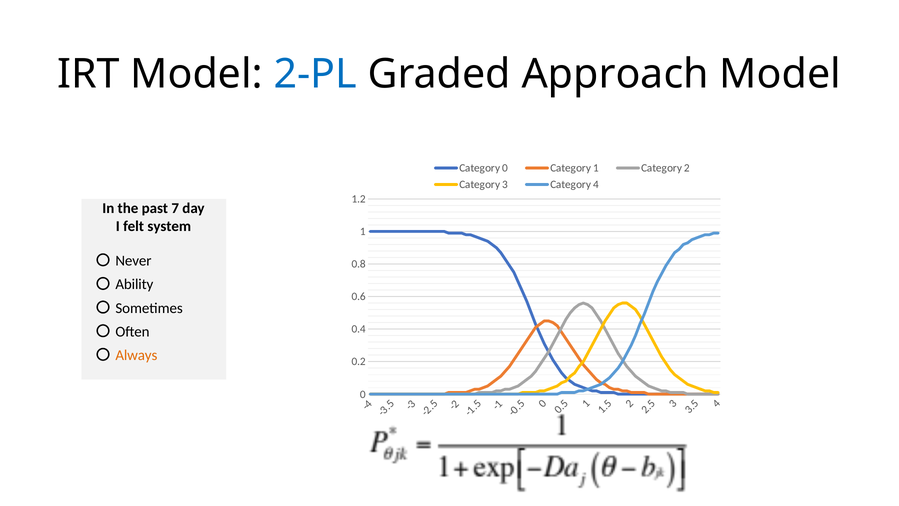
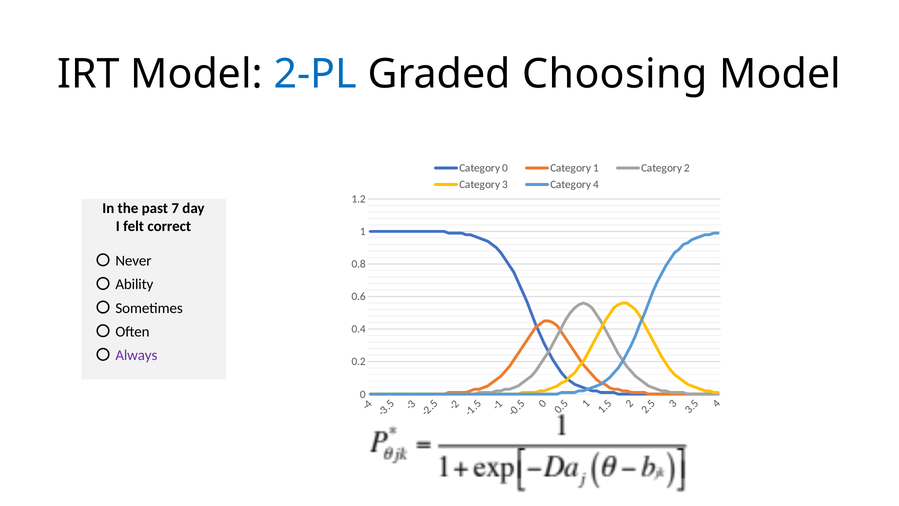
Approach: Approach -> Choosing
system: system -> correct
Always colour: orange -> purple
